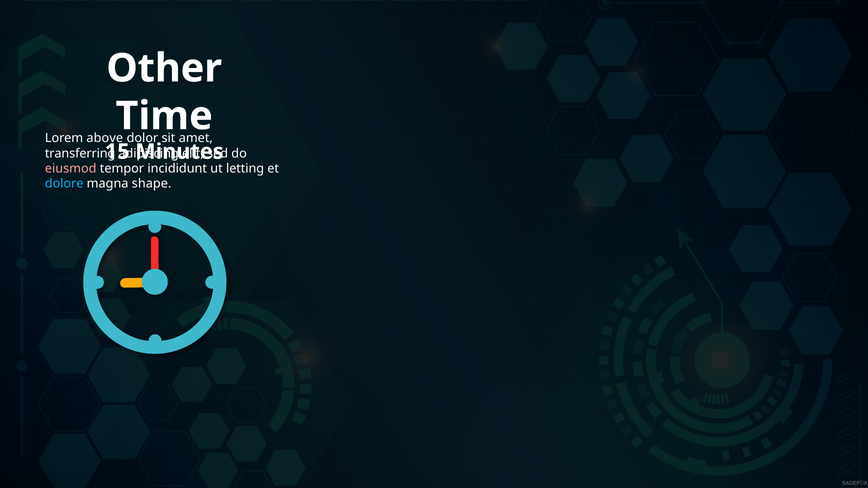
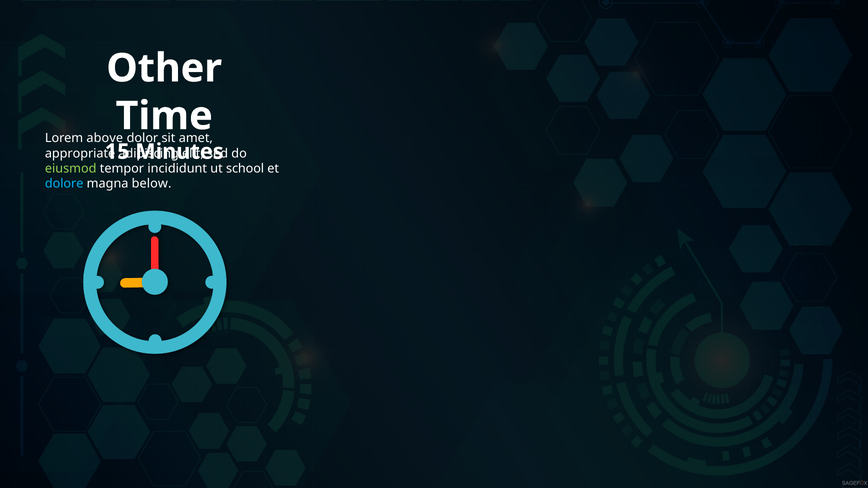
transferring: transferring -> appropriate
eiusmod colour: pink -> light green
letting: letting -> school
shape: shape -> below
